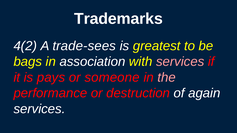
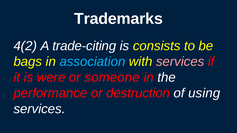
trade-sees: trade-sees -> trade-citing
greatest: greatest -> consists
association colour: white -> light blue
pays: pays -> were
the colour: pink -> white
again: again -> using
